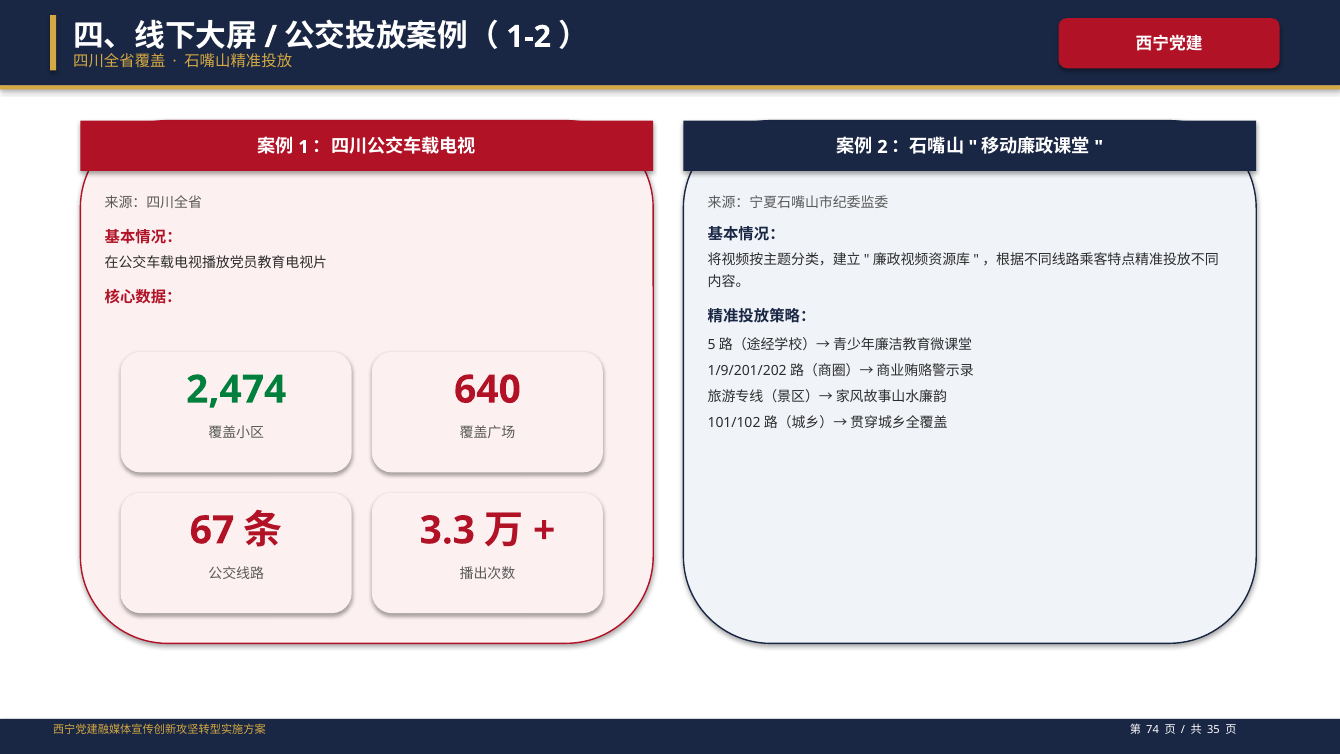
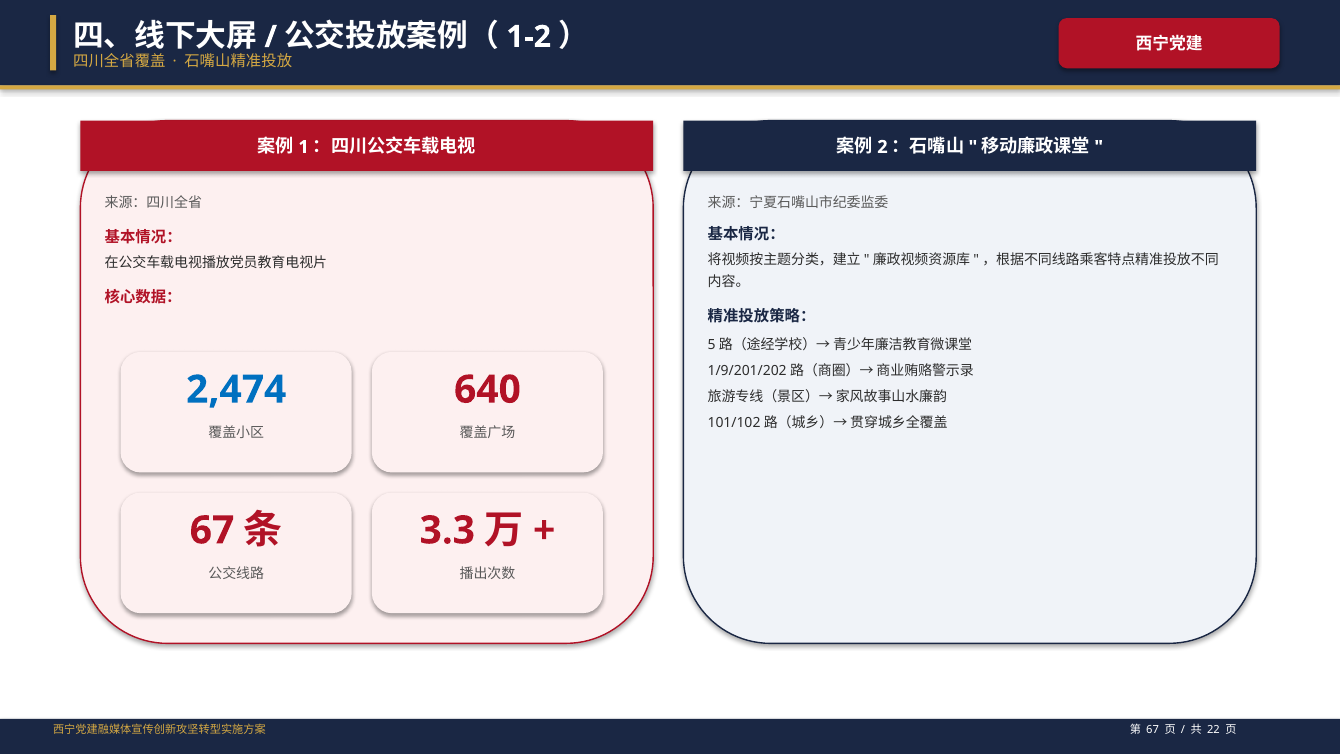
2,474 colour: green -> blue
74 at (1153, 729): 74 -> 67
35: 35 -> 22
